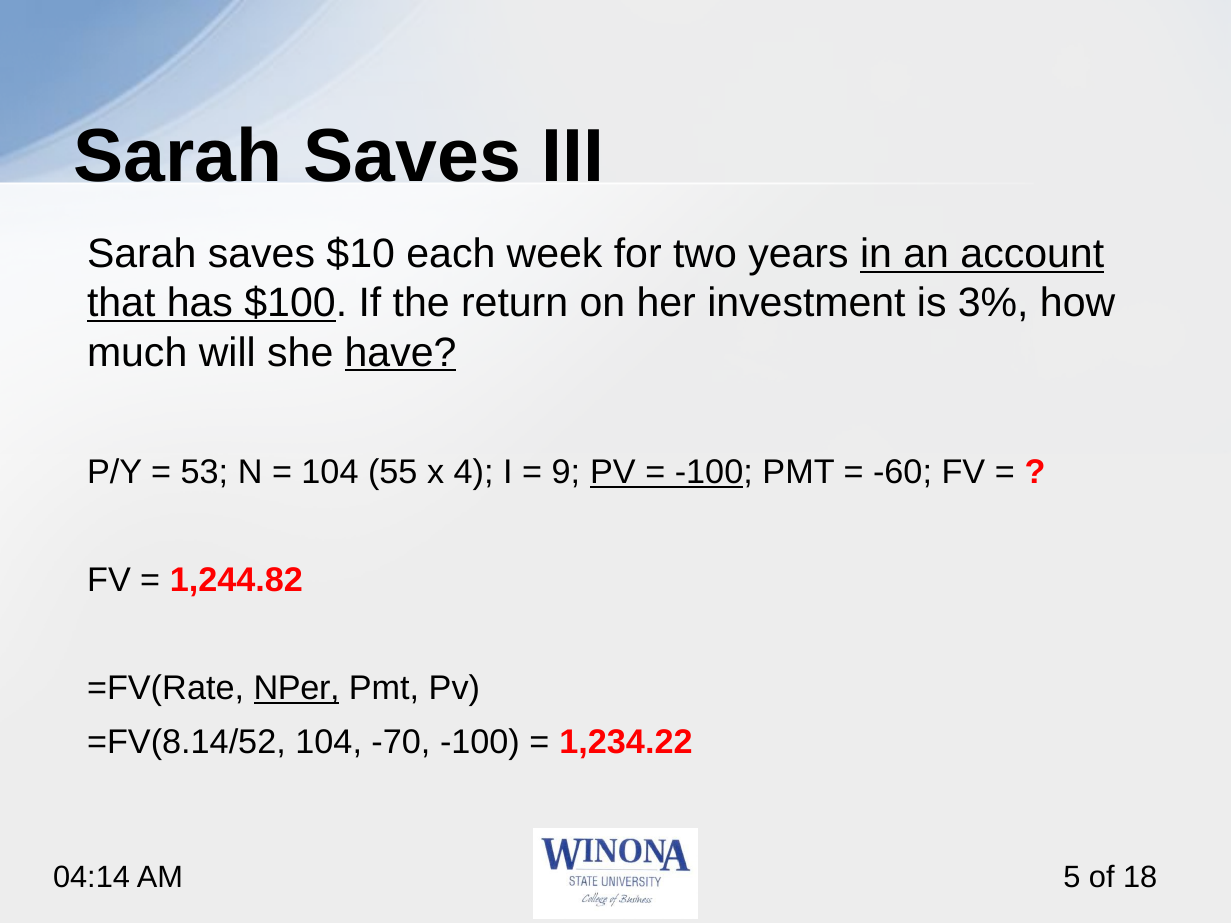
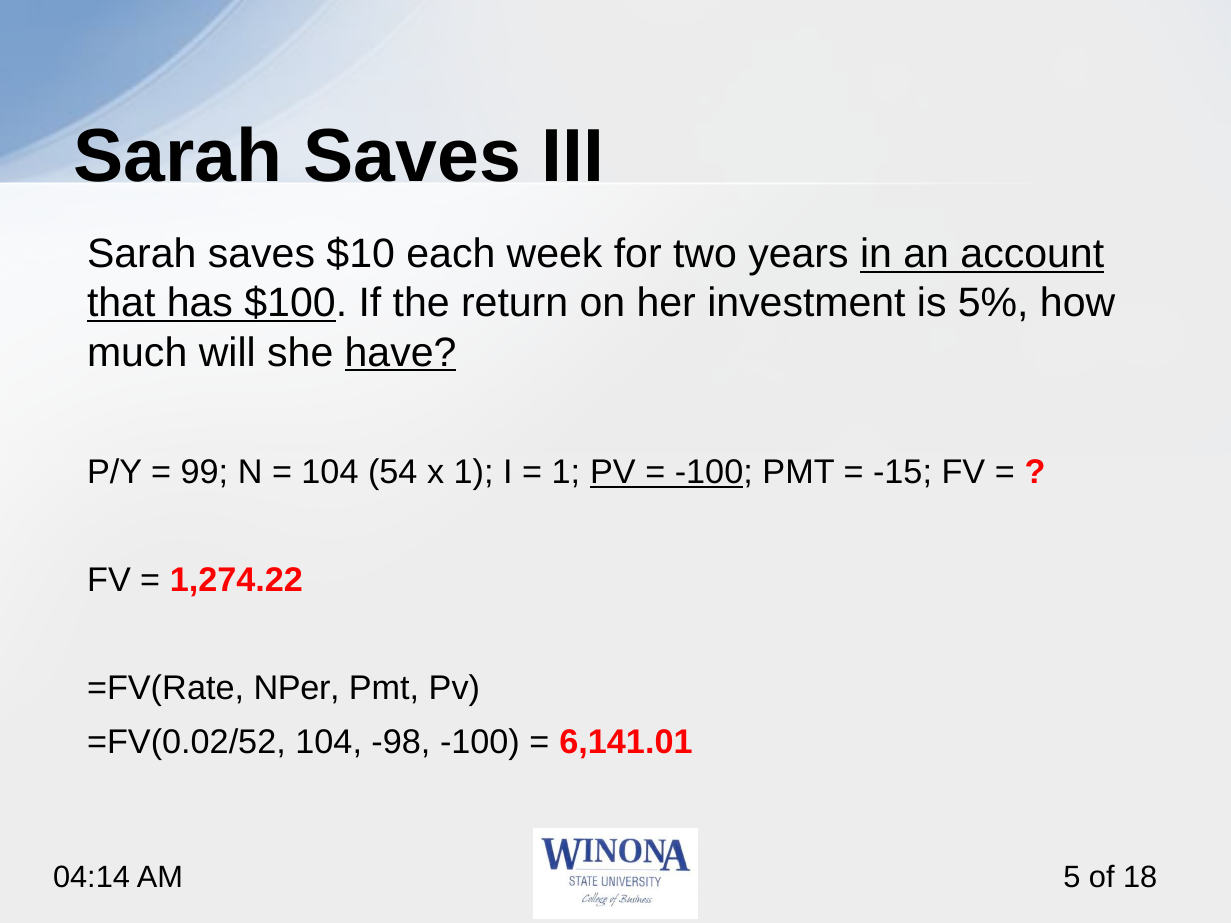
3%: 3% -> 5%
53: 53 -> 99
55: 55 -> 54
x 4: 4 -> 1
9 at (566, 472): 9 -> 1
-60: -60 -> -15
1,244.82: 1,244.82 -> 1,274.22
NPer underline: present -> none
=FV(8.14/52: =FV(8.14/52 -> =FV(0.02/52
-70: -70 -> -98
1,234.22: 1,234.22 -> 6,141.01
